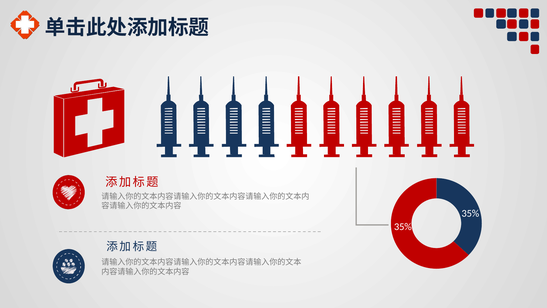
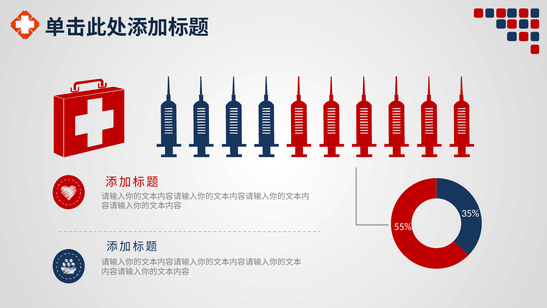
35% at (403, 227): 35% -> 55%
